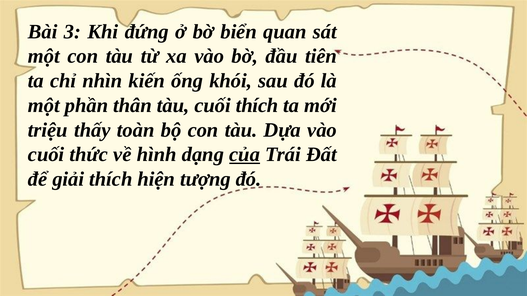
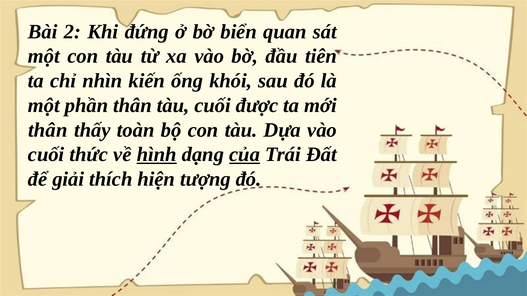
3: 3 -> 2
cuối thích: thích -> được
triệu at (48, 130): triệu -> thân
hình underline: none -> present
